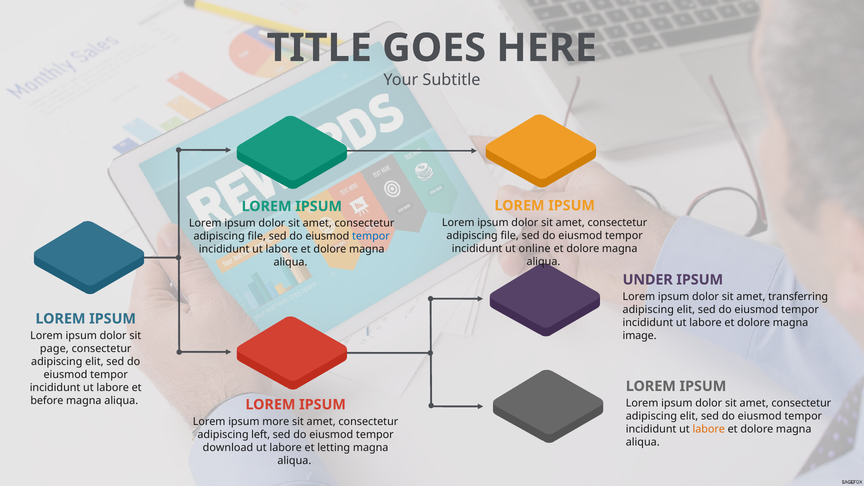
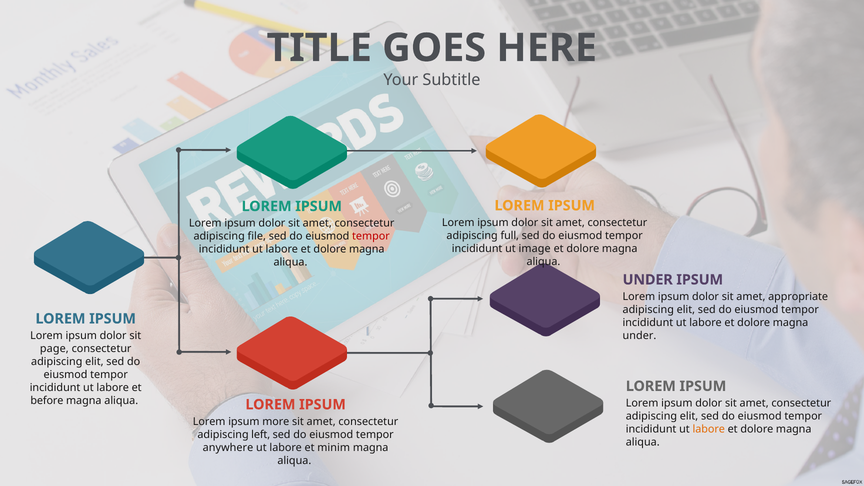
file at (510, 236): file -> full
tempor at (371, 236) colour: blue -> red
online: online -> image
transferring: transferring -> appropriate
image at (640, 336): image -> under
download: download -> anywhere
letting: letting -> minim
